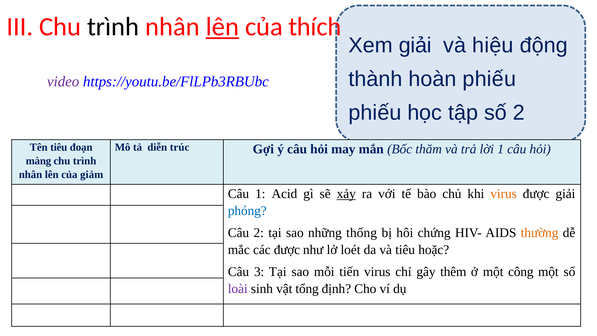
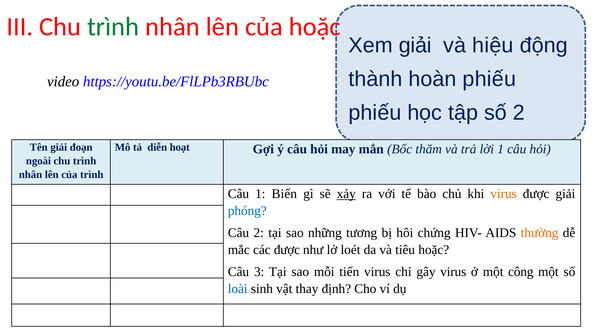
trình at (113, 27) colour: black -> green
lên at (222, 27) underline: present -> none
của thích: thích -> hoặc
video colour: purple -> black
Tên tiêu: tiêu -> giải
trúc: trúc -> hoạt
màng: màng -> ngoài
của giảm: giảm -> trình
Acid: Acid -> Biến
thống: thống -> tương
gây thêm: thêm -> virus
loài colour: purple -> blue
tổng: tổng -> thay
